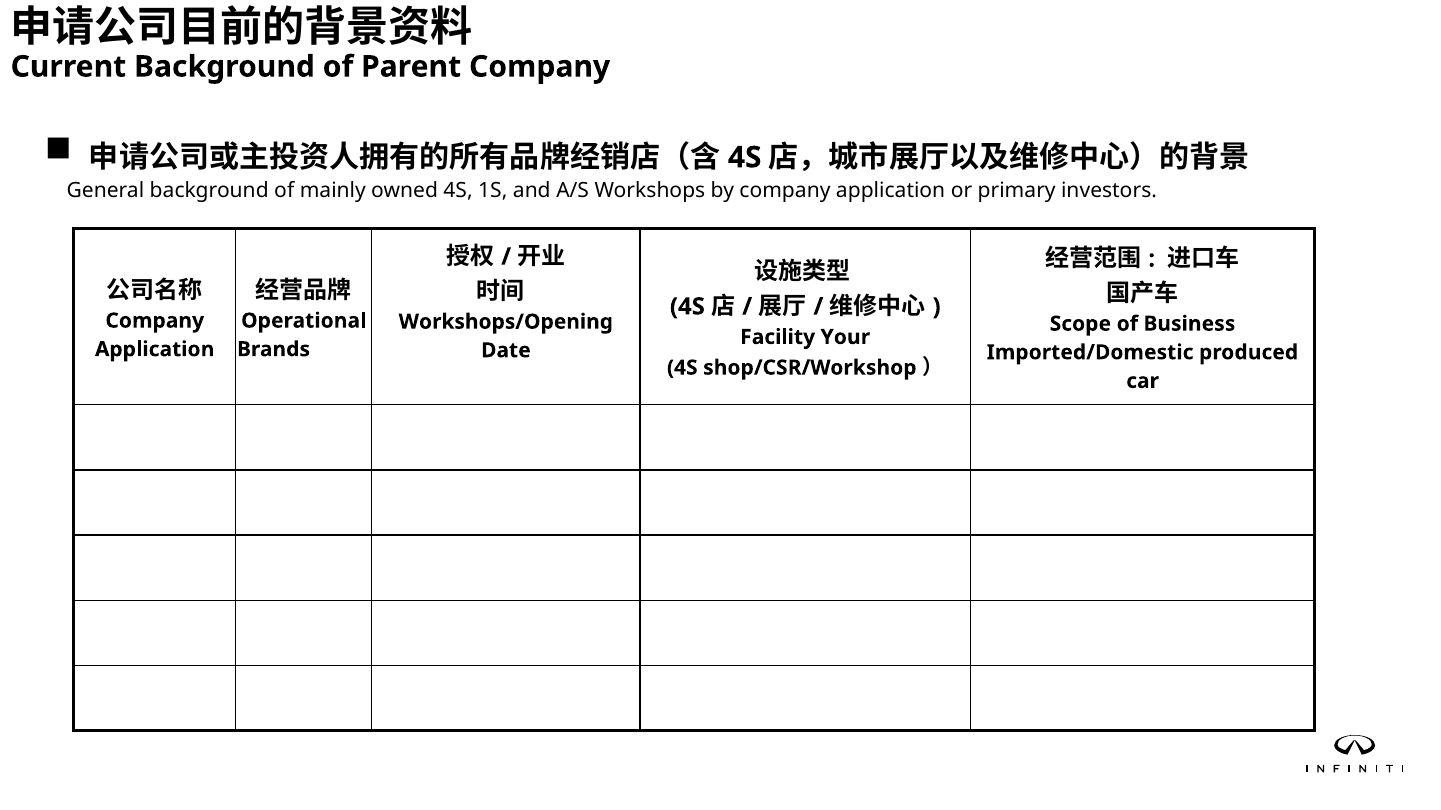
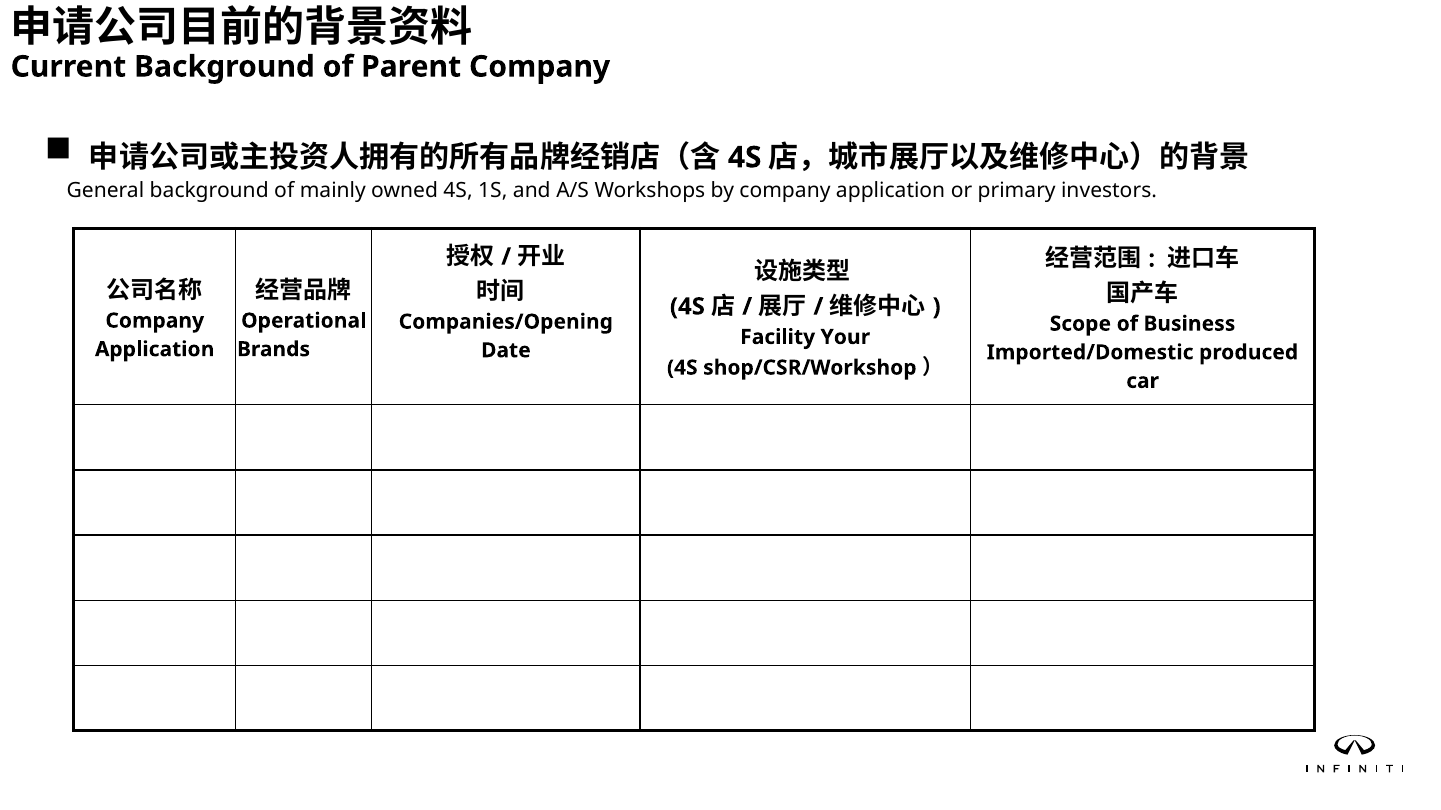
Workshops/Opening: Workshops/Opening -> Companies/Opening
